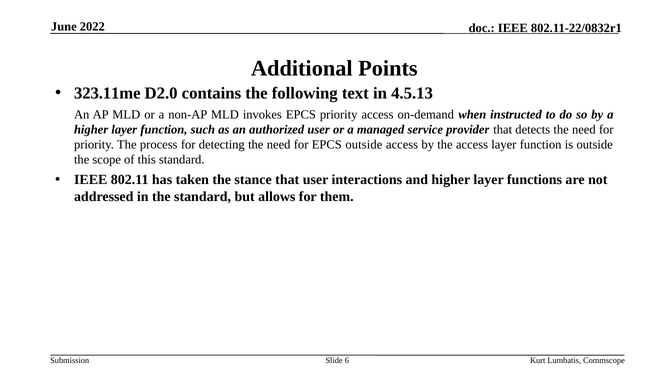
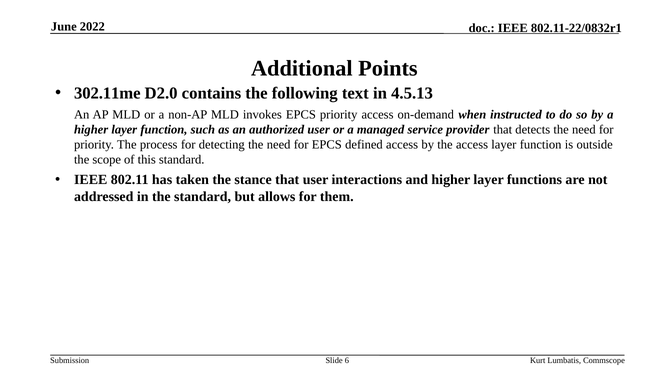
323.11me: 323.11me -> 302.11me
EPCS outside: outside -> defined
